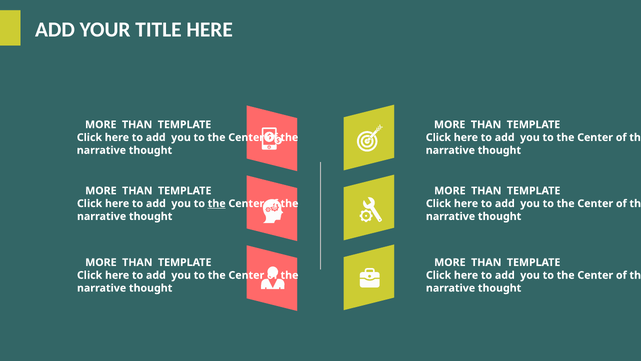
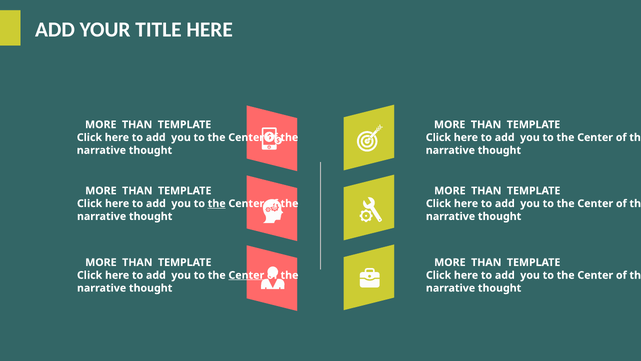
Center at (246, 275) underline: none -> present
